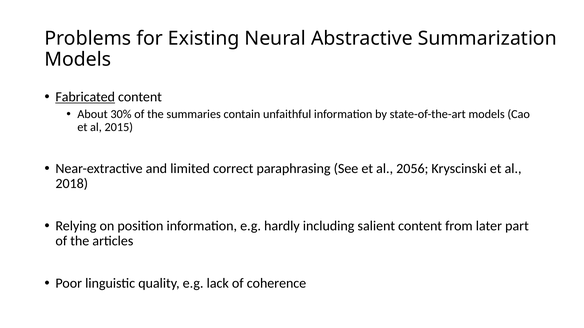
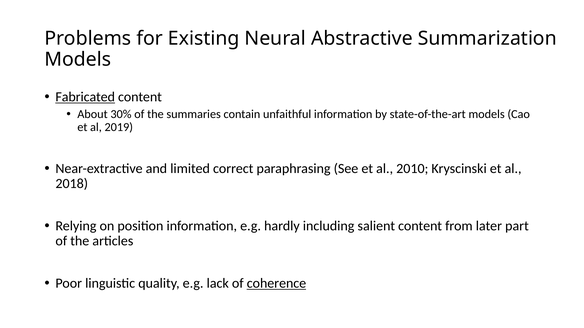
2015: 2015 -> 2019
2056: 2056 -> 2010
coherence underline: none -> present
